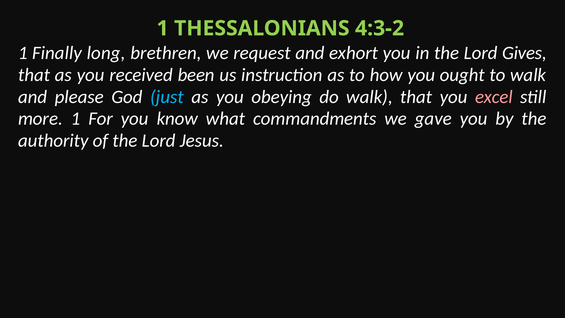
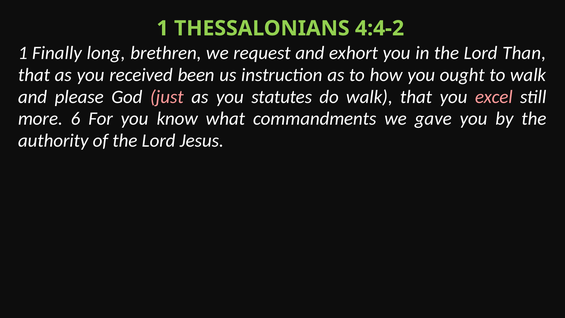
4:3-2: 4:3-2 -> 4:4-2
Gives: Gives -> Than
just colour: light blue -> pink
obeying: obeying -> statutes
more 1: 1 -> 6
